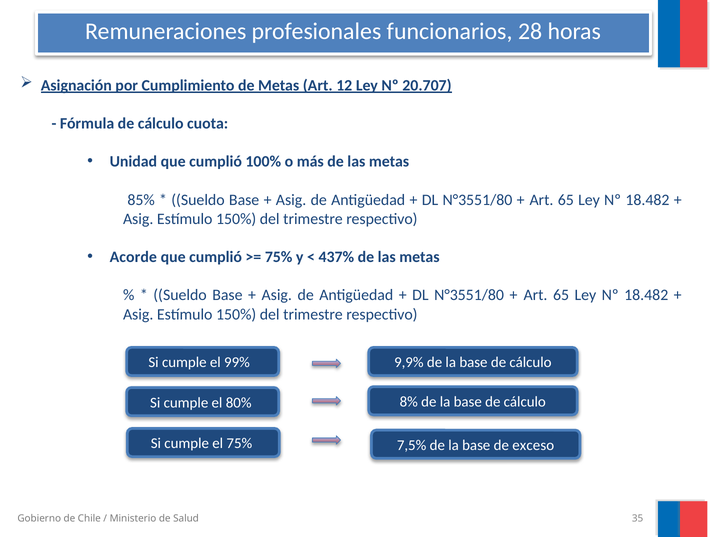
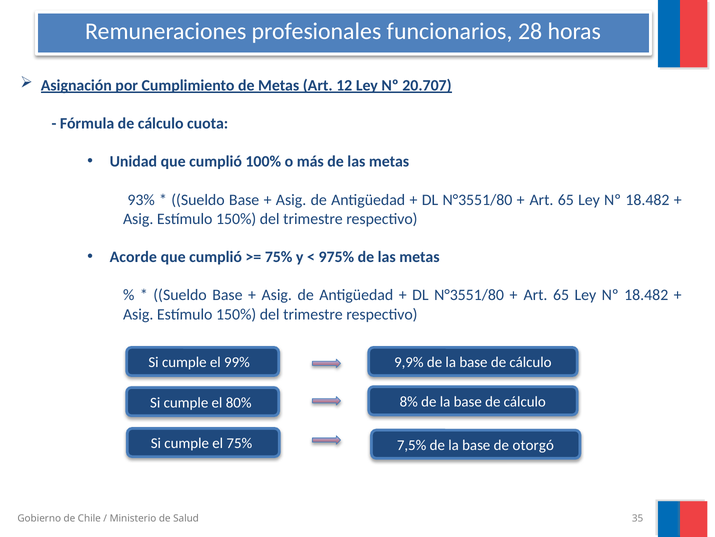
85%: 85% -> 93%
437%: 437% -> 975%
exceso: exceso -> otorgó
